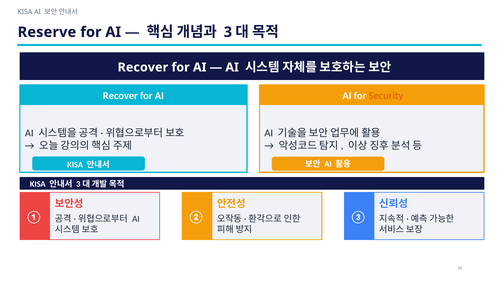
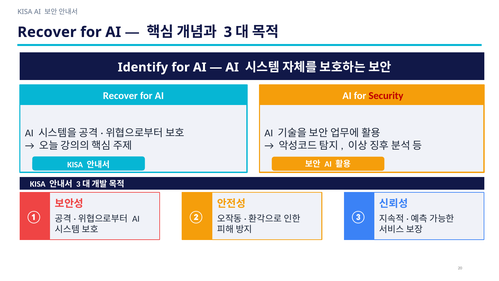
Reserve at (47, 32): Reserve -> Recover
Recover at (143, 67): Recover -> Identify
Security colour: orange -> red
